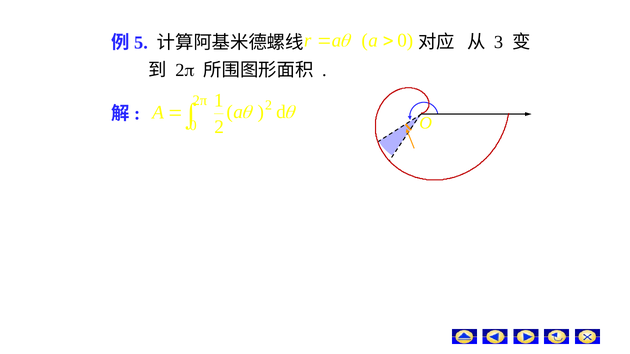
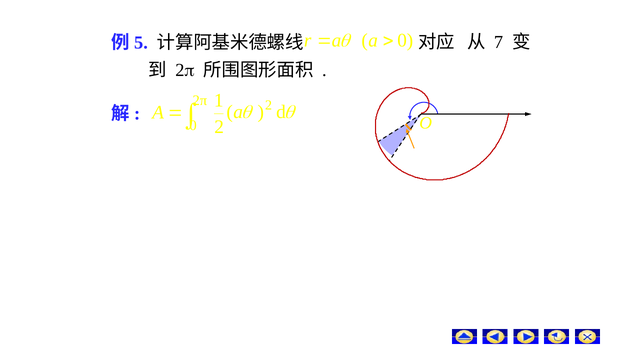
3 at (499, 42): 3 -> 7
